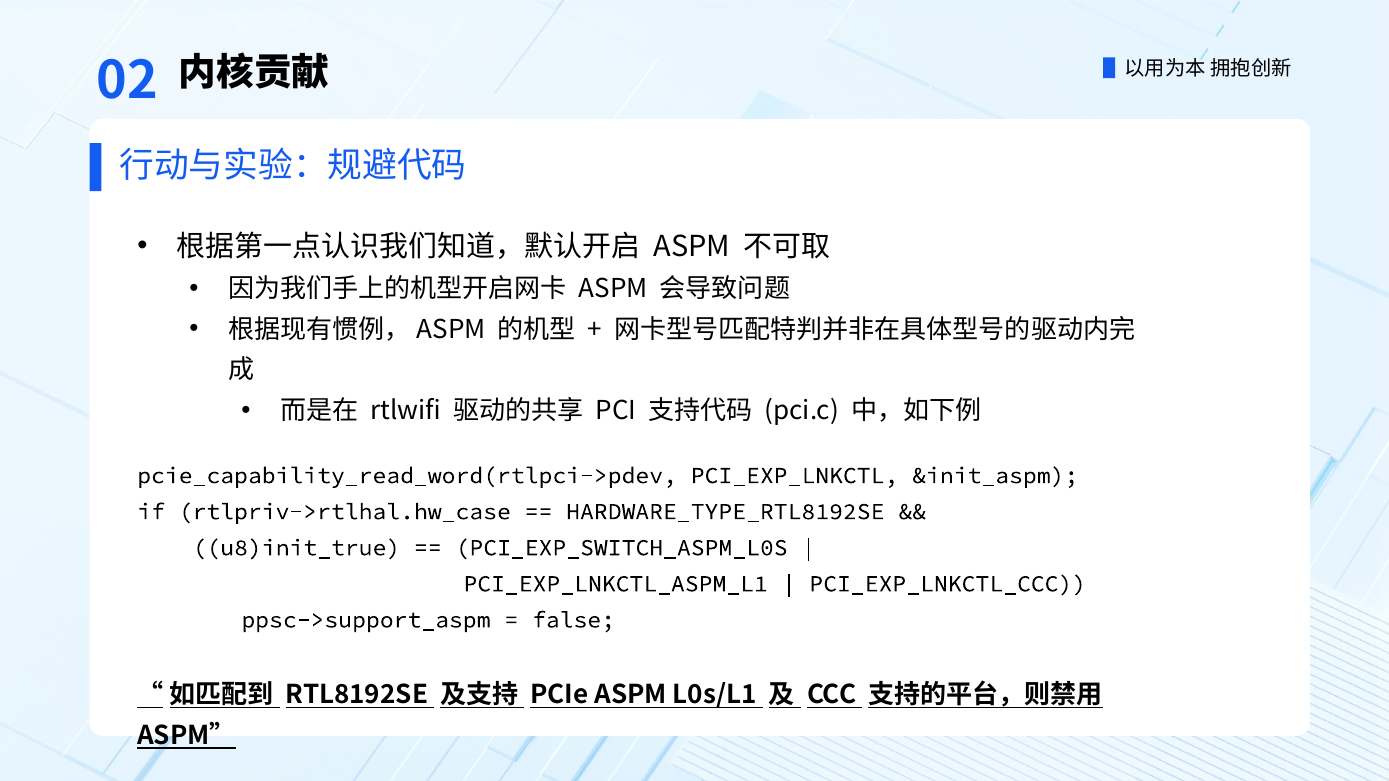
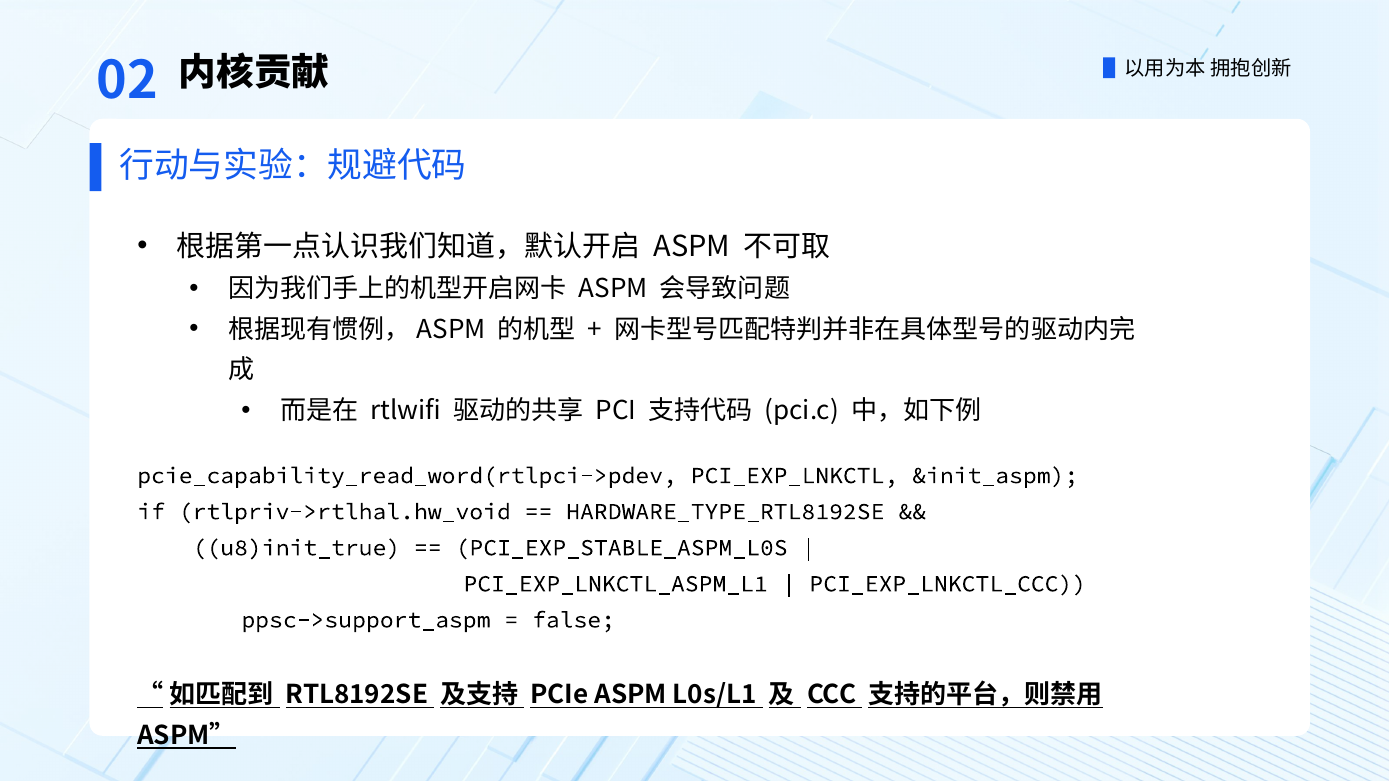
rtlpriv->rtlhal.hw_case: rtlpriv->rtlhal.hw_case -> rtlpriv->rtlhal.hw_void
PCI_EXP_SWITCH_ASPM_L0S: PCI_EXP_SWITCH_ASPM_L0S -> PCI_EXP_STABLE_ASPM_L0S
